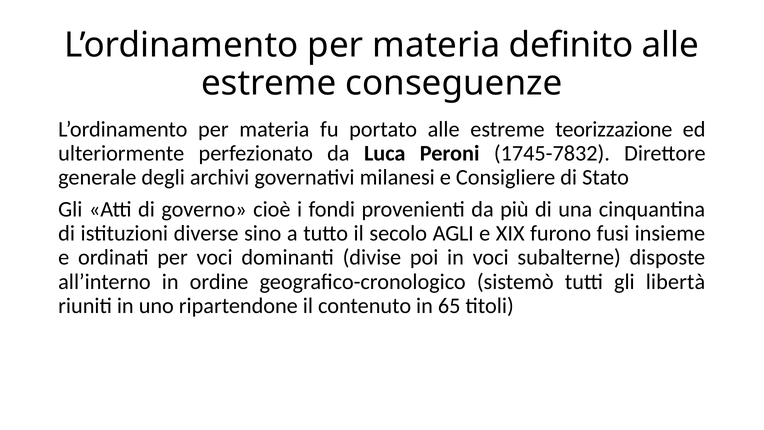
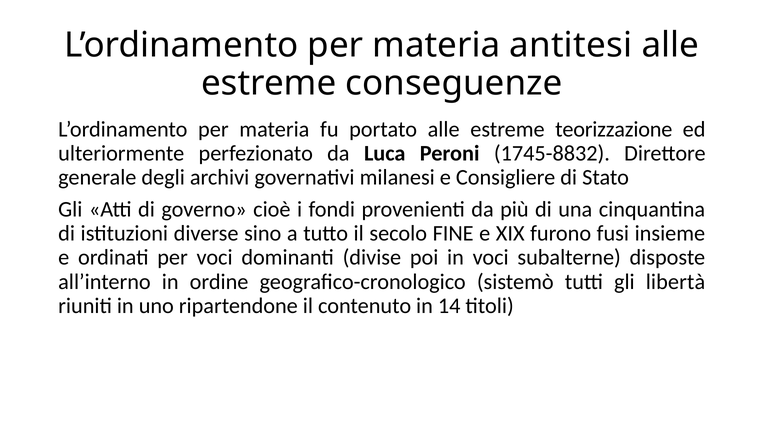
definito: definito -> antitesi
1745-7832: 1745-7832 -> 1745-8832
AGLI: AGLI -> FINE
65: 65 -> 14
